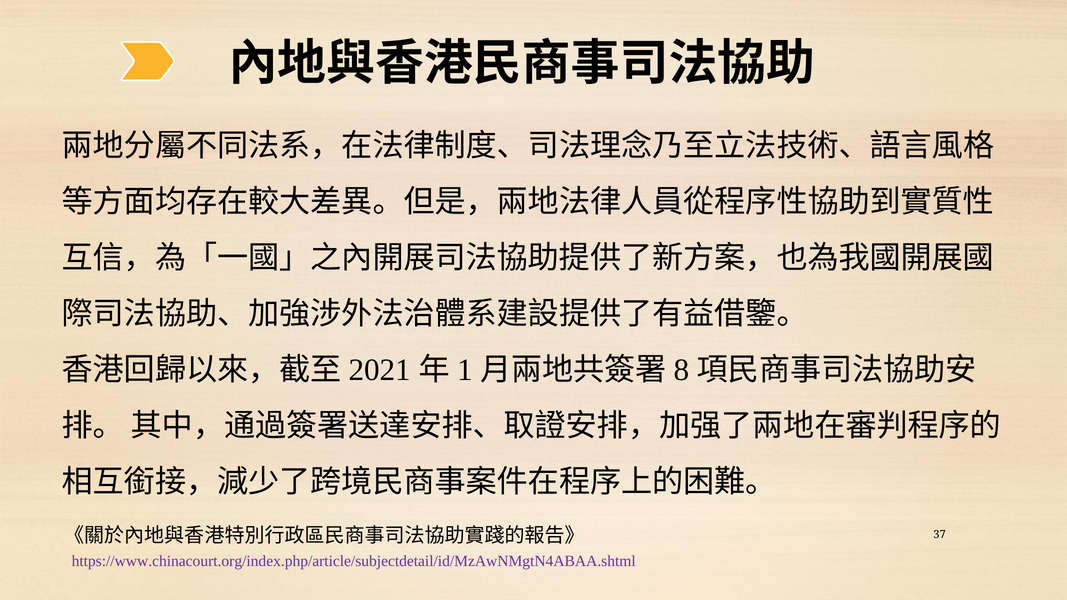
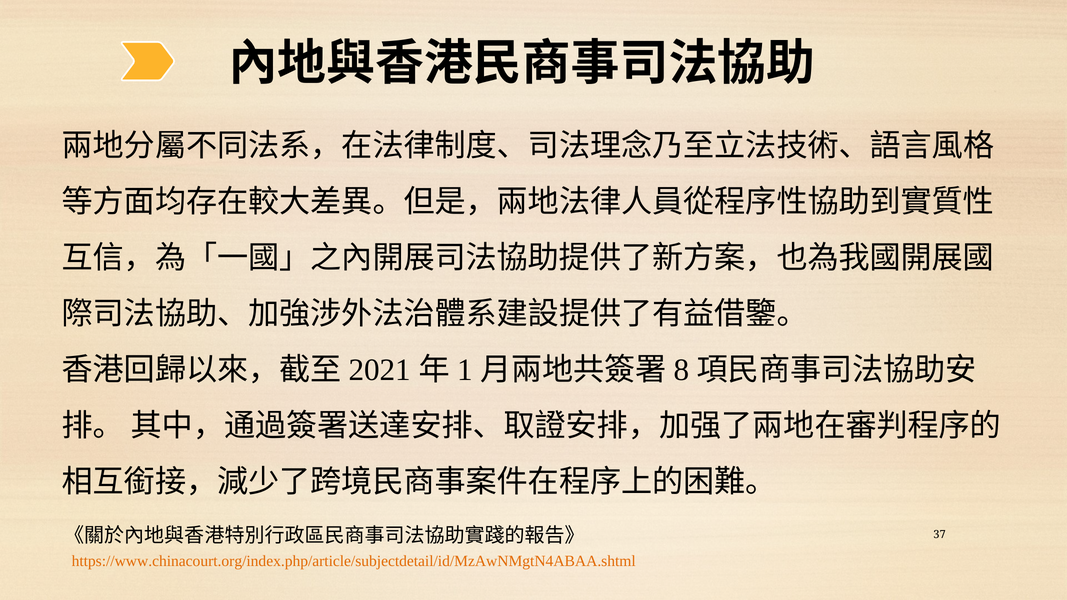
https://www.chinacourt.org/index.php/article/subjectdetail/id/MzAwNMgtN4ABAA.shtml colour: purple -> orange
